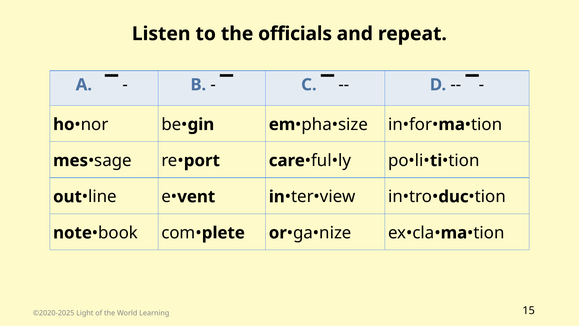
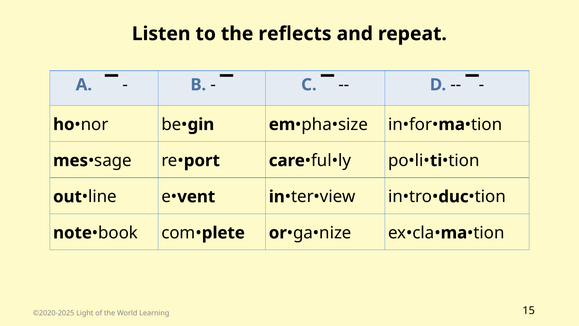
officials: officials -> reflects
